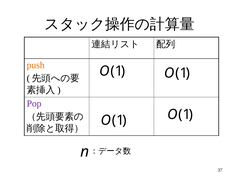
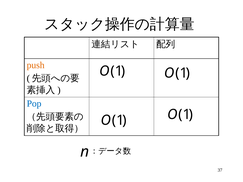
Pop colour: purple -> blue
